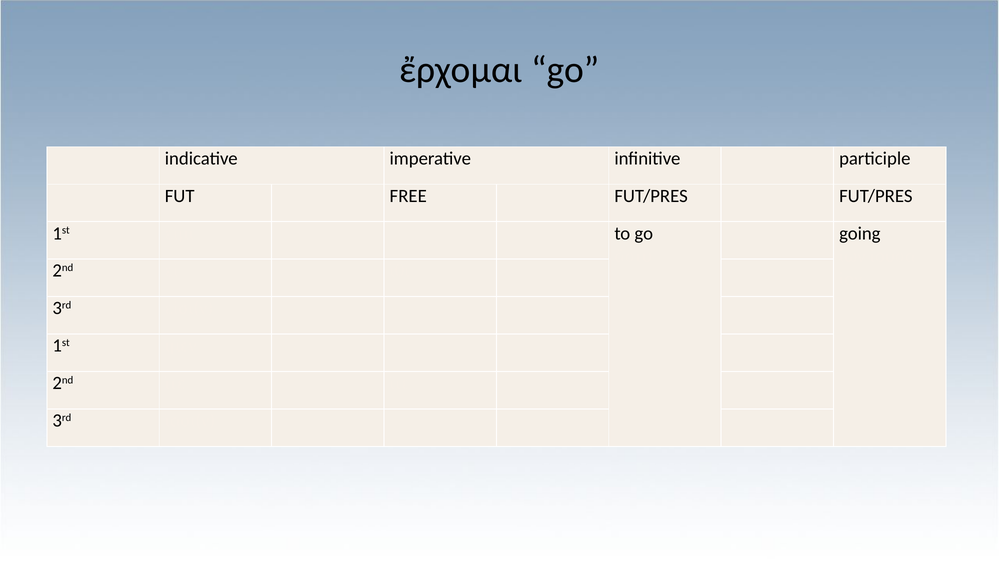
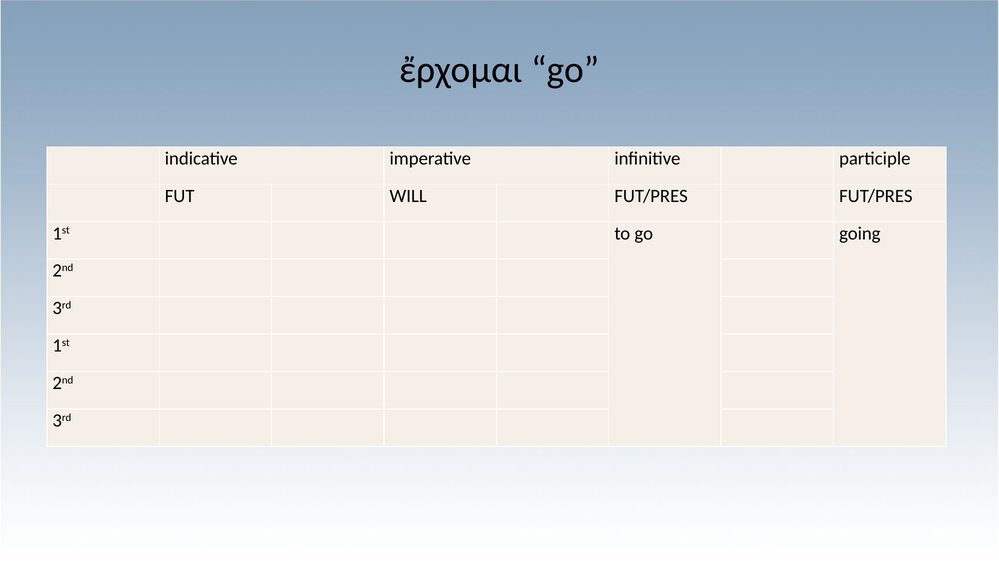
FREE: FREE -> WILL
